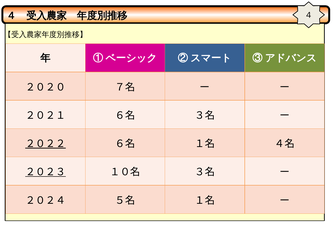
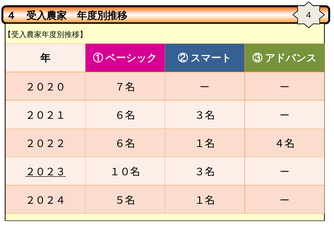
２０２２ underline: present -> none
